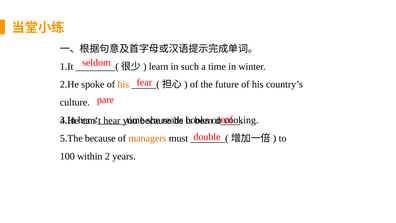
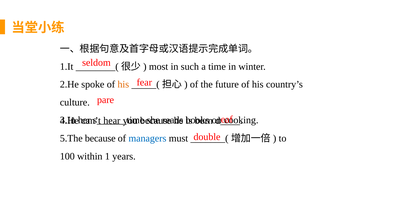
learn: learn -> most
managers colour: orange -> blue
2: 2 -> 1
